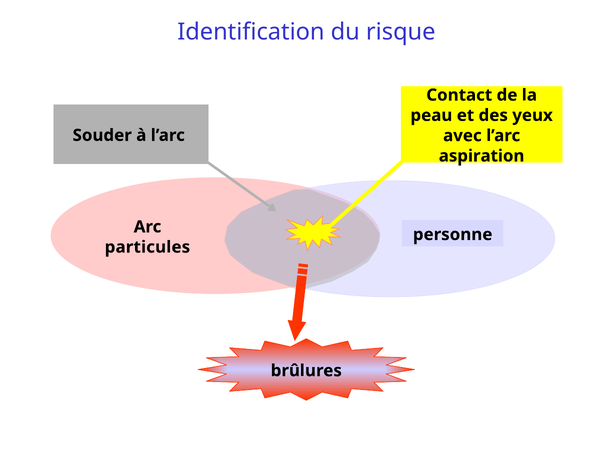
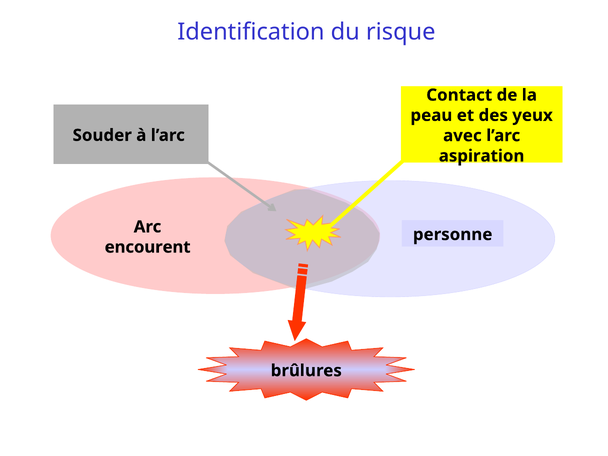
particules: particules -> encourent
